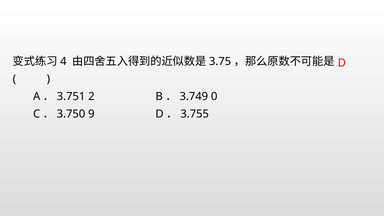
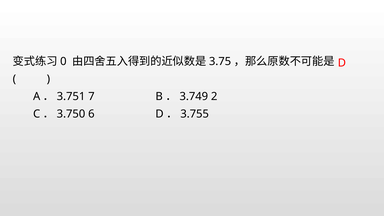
4: 4 -> 0
2: 2 -> 7
0: 0 -> 2
9: 9 -> 6
